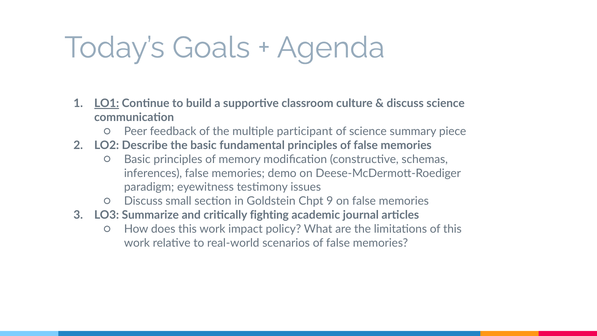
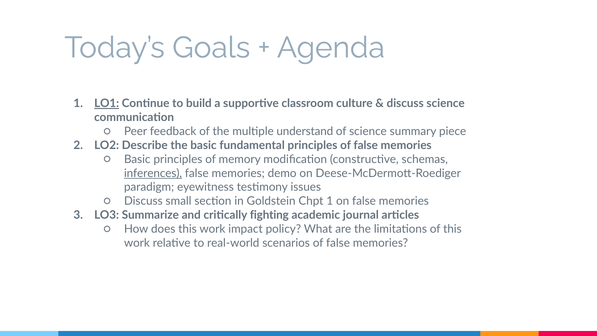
participant: participant -> understand
inferences underline: none -> present
Chpt 9: 9 -> 1
